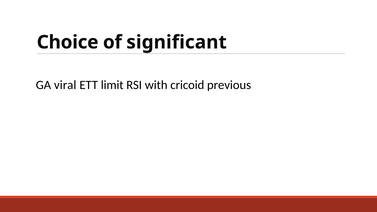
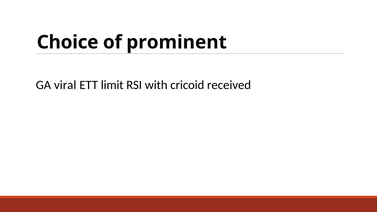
significant: significant -> prominent
previous: previous -> received
